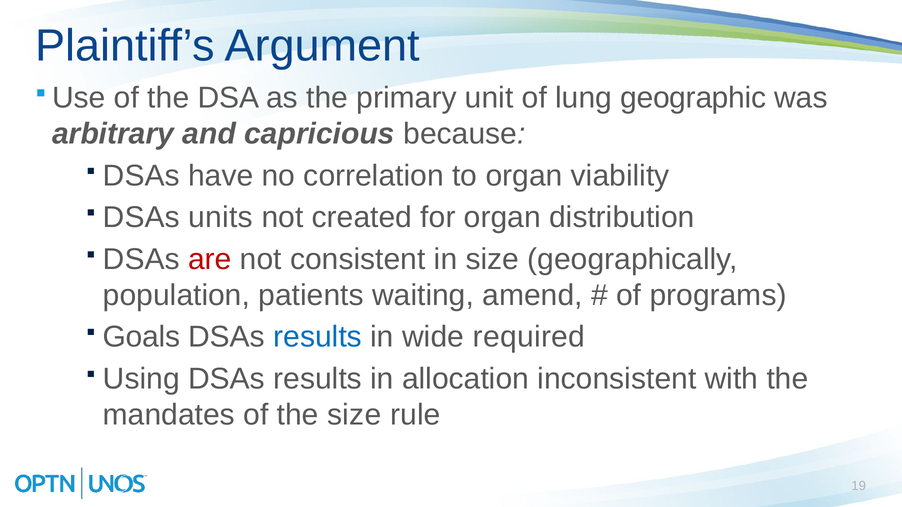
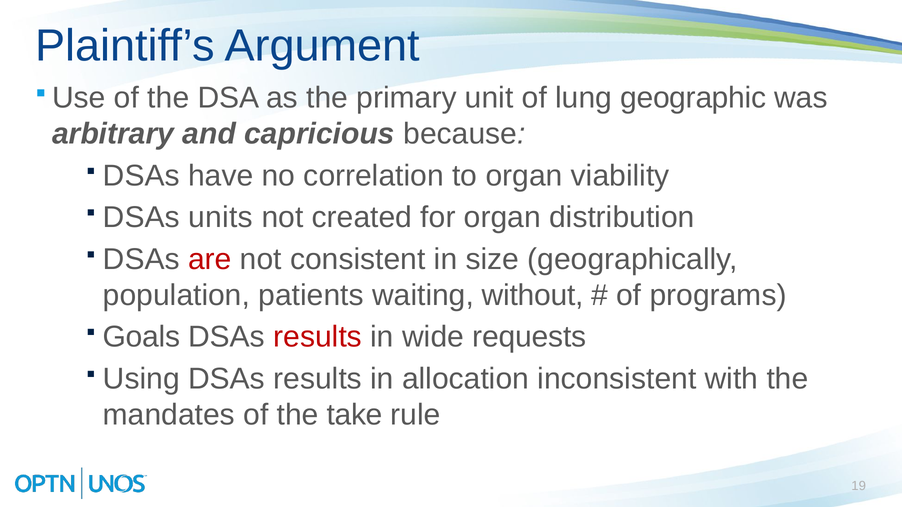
amend: amend -> without
results at (318, 337) colour: blue -> red
required: required -> requests
the size: size -> take
